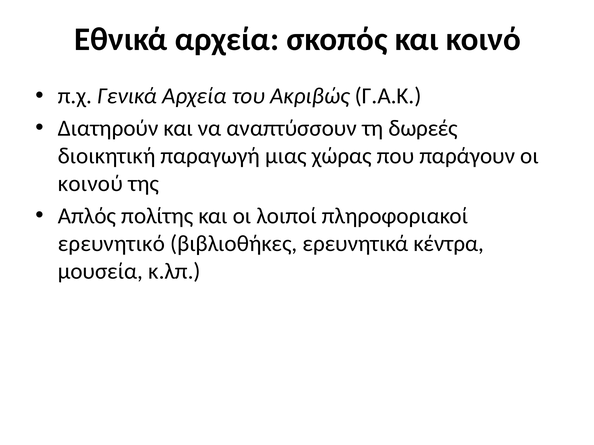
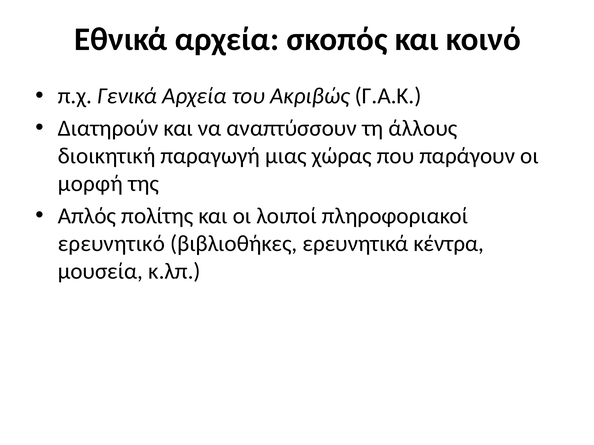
δωρεές: δωρεές -> άλλους
κοινού: κοινού -> μορφή
